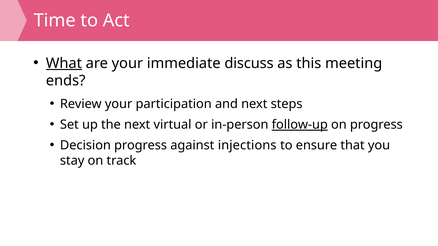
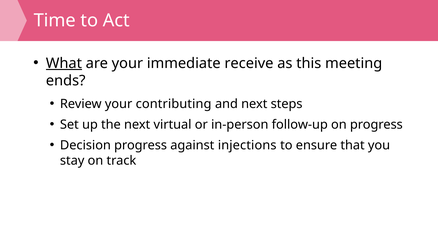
discuss: discuss -> receive
participation: participation -> contributing
follow-up underline: present -> none
